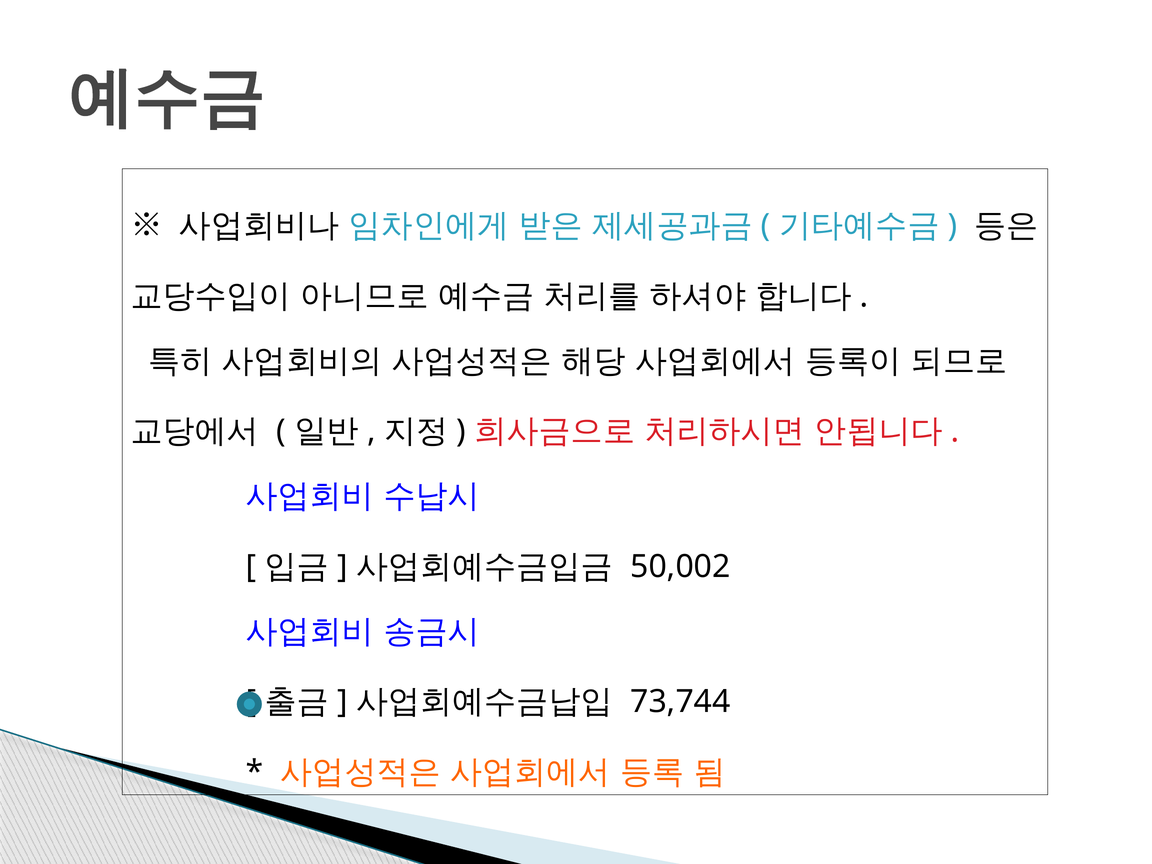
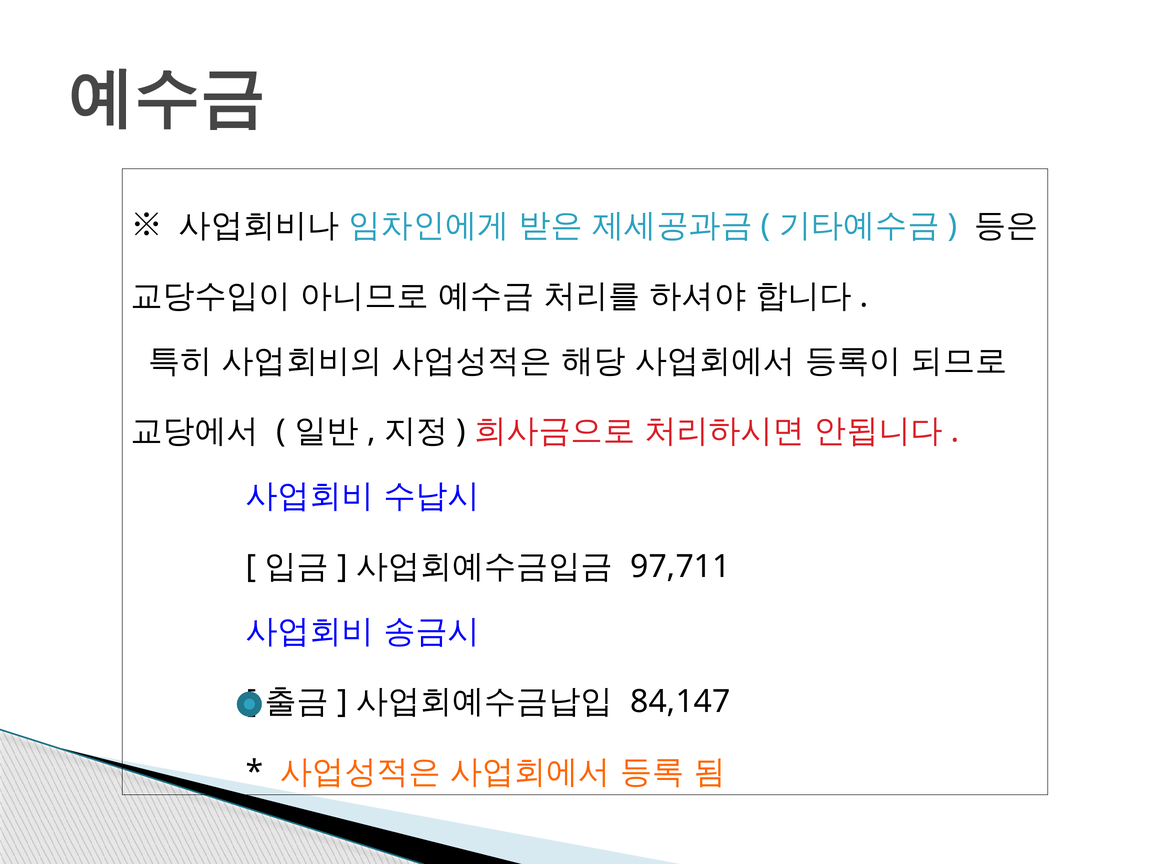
50,002: 50,002 -> 97,711
73,744: 73,744 -> 84,147
